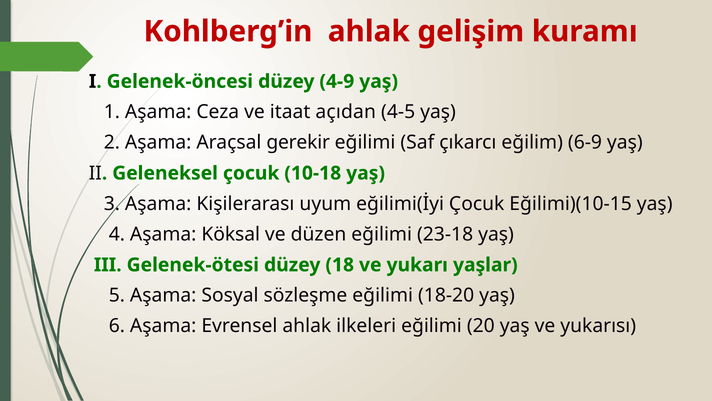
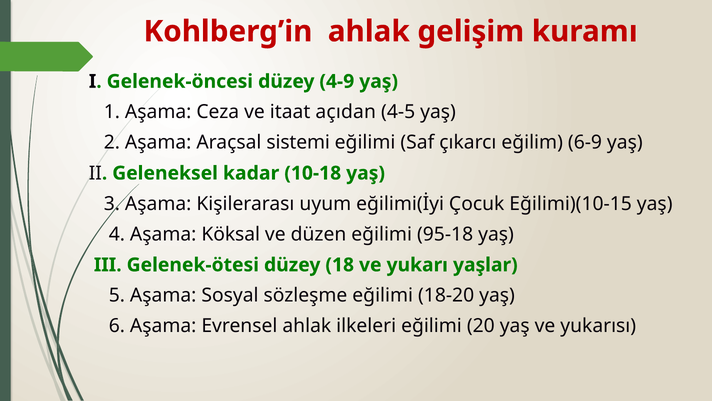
gerekir: gerekir -> sistemi
Geleneksel çocuk: çocuk -> kadar
23-18: 23-18 -> 95-18
